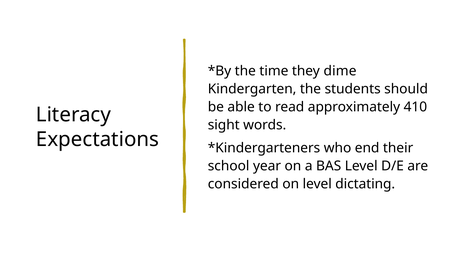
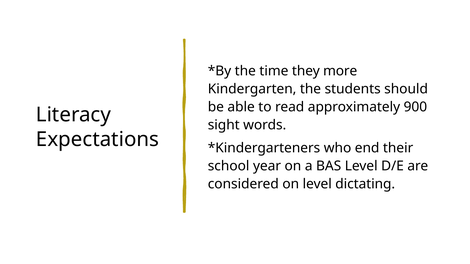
dime: dime -> more
410: 410 -> 900
